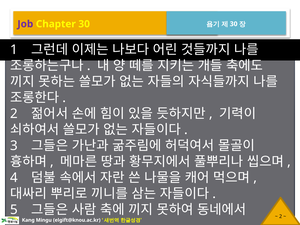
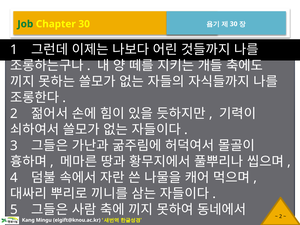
Job colour: purple -> green
